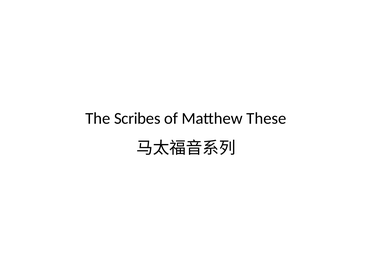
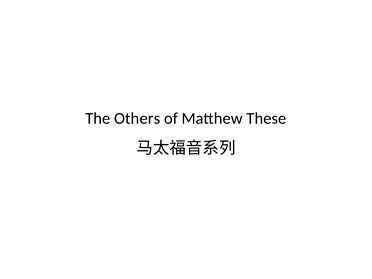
Scribes: Scribes -> Others
